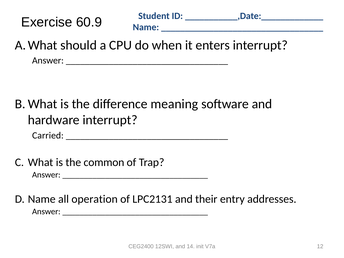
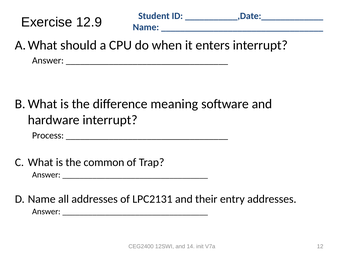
60.9: 60.9 -> 12.9
Carried: Carried -> Process
all operation: operation -> addresses
